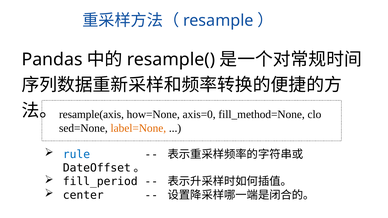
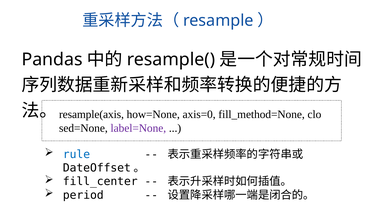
label=None colour: orange -> purple
fill_period: fill_period -> fill_center
center: center -> period
